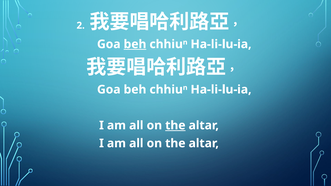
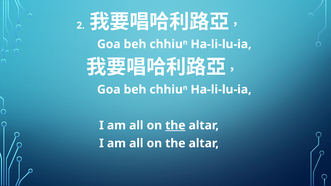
beh at (135, 44) underline: present -> none
